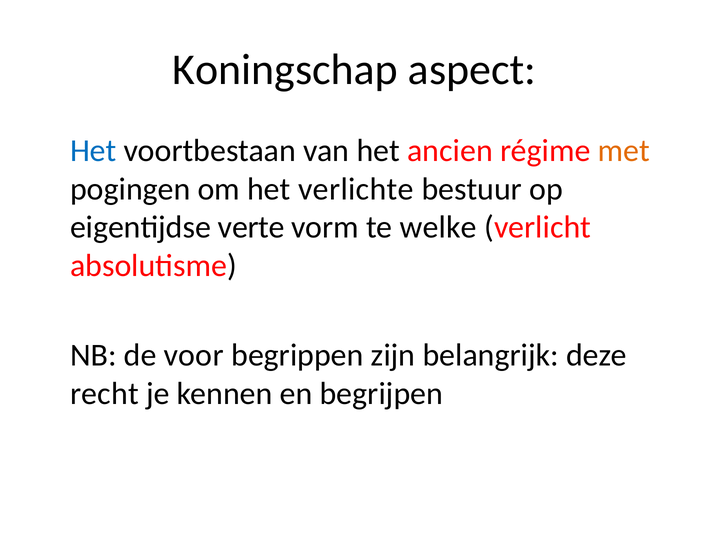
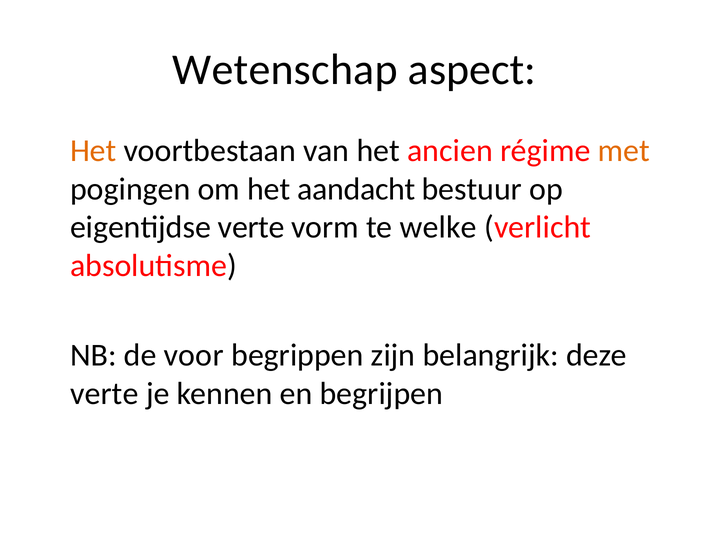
Koningschap: Koningschap -> Wetenschap
Het at (93, 151) colour: blue -> orange
verlichte: verlichte -> aandacht
recht at (104, 394): recht -> verte
